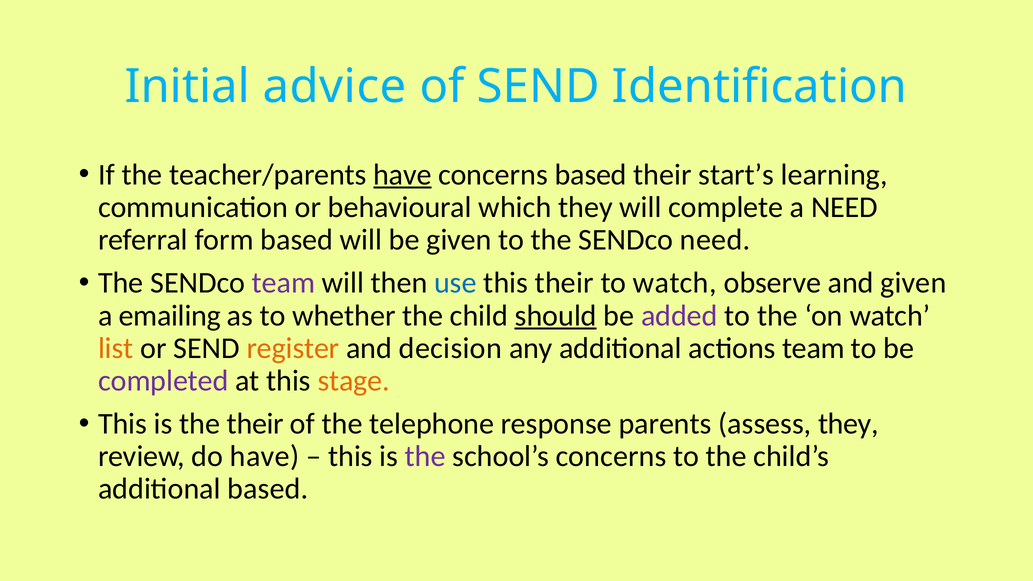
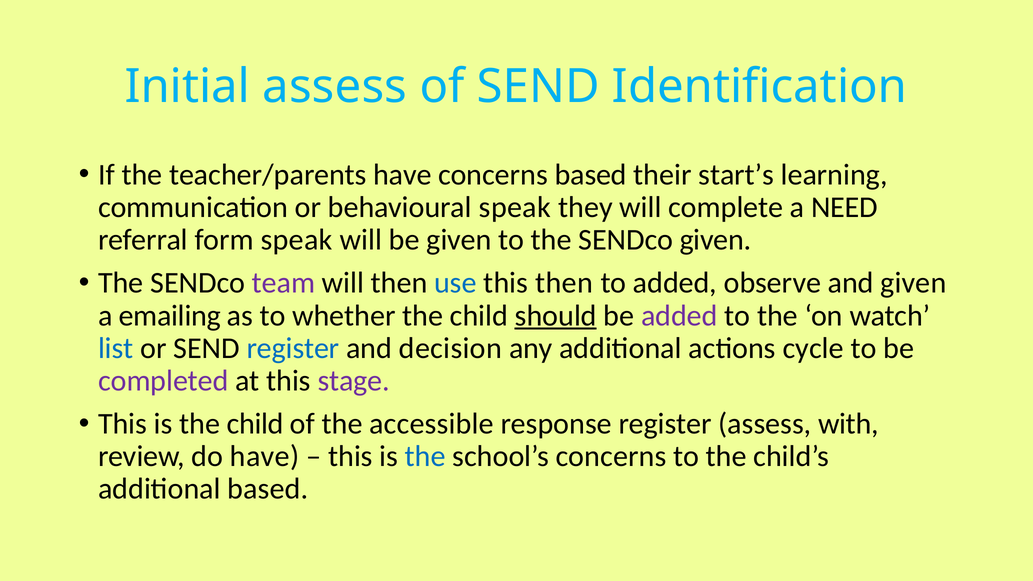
Initial advice: advice -> assess
have at (402, 175) underline: present -> none
behavioural which: which -> speak
form based: based -> speak
SENDco need: need -> given
this their: their -> then
to watch: watch -> added
list colour: orange -> blue
register at (293, 348) colour: orange -> blue
actions team: team -> cycle
stage colour: orange -> purple
is the their: their -> child
telephone: telephone -> accessible
response parents: parents -> register
assess they: they -> with
the at (425, 457) colour: purple -> blue
